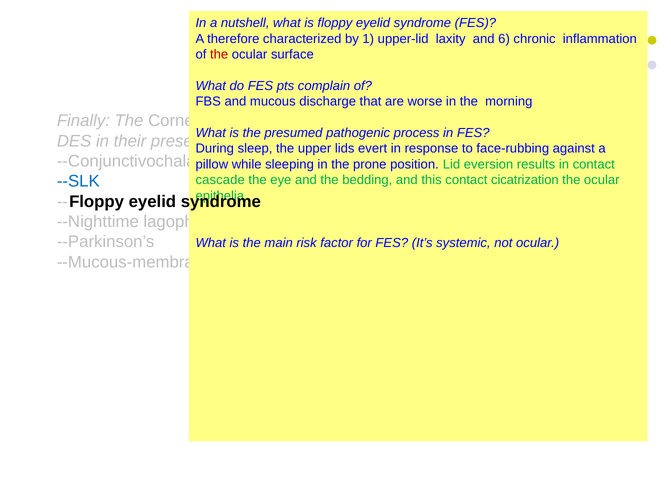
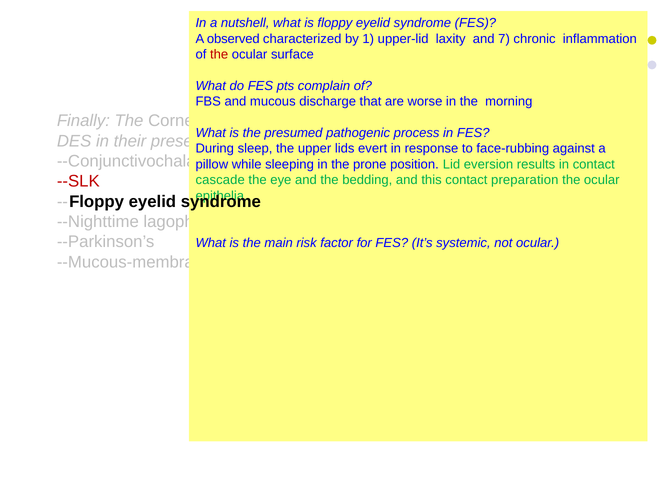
therefore: therefore -> observed
6: 6 -> 7
--SLK colour: blue -> red
cicatrization: cicatrization -> preparation
